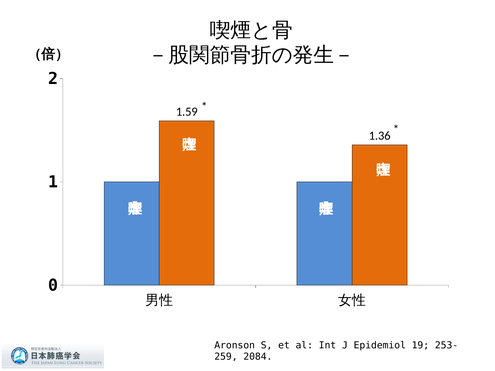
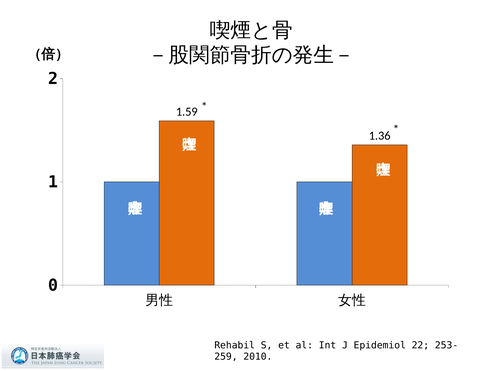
Aronson: Aronson -> Rehabil
19: 19 -> 22
2084: 2084 -> 2010
